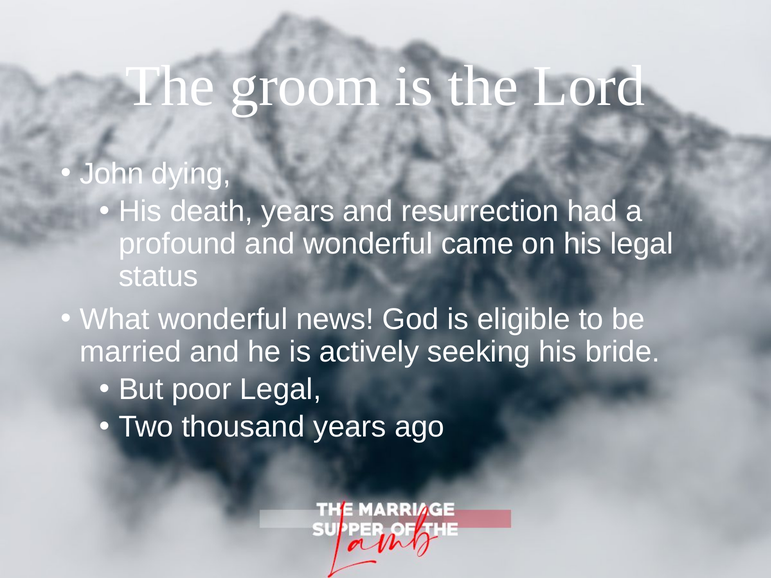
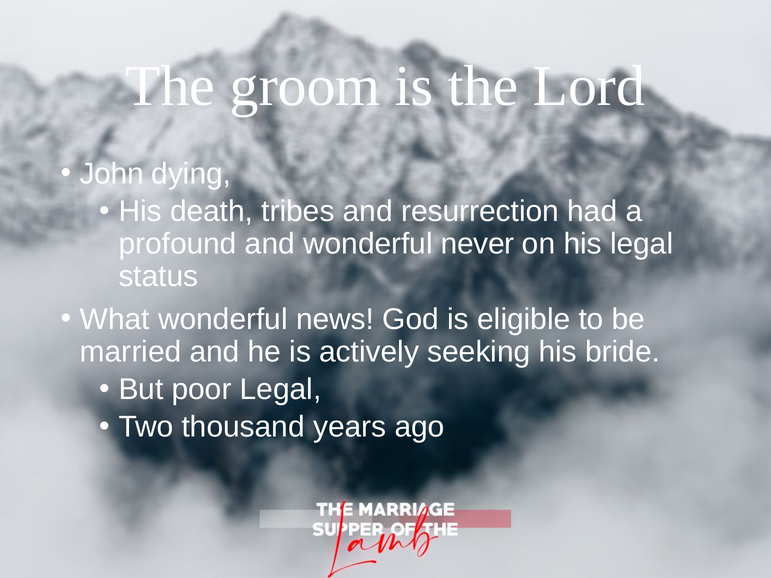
death years: years -> tribes
came: came -> never
